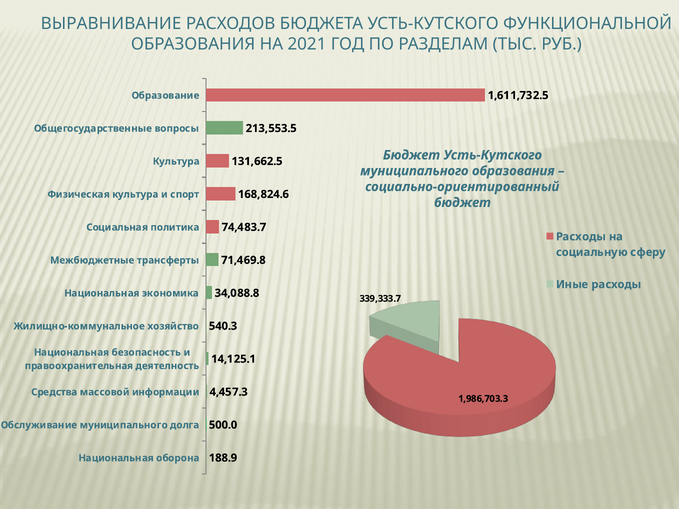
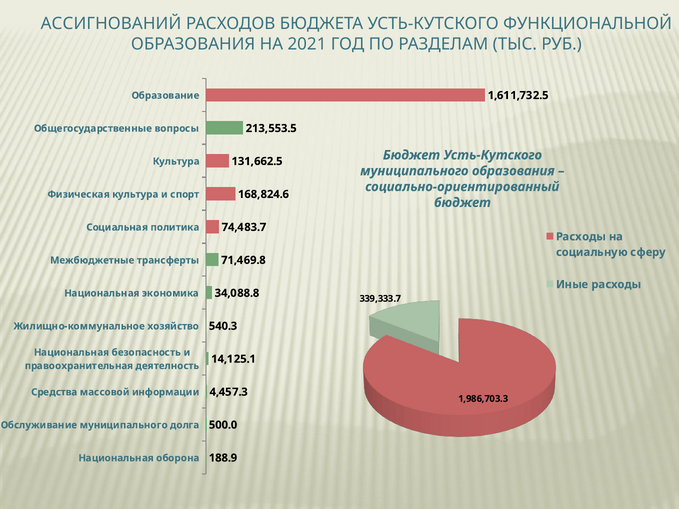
ВЫРАВНИВАНИЕ: ВЫРАВНИВАНИЕ -> АССИГНОВАНИЙ
